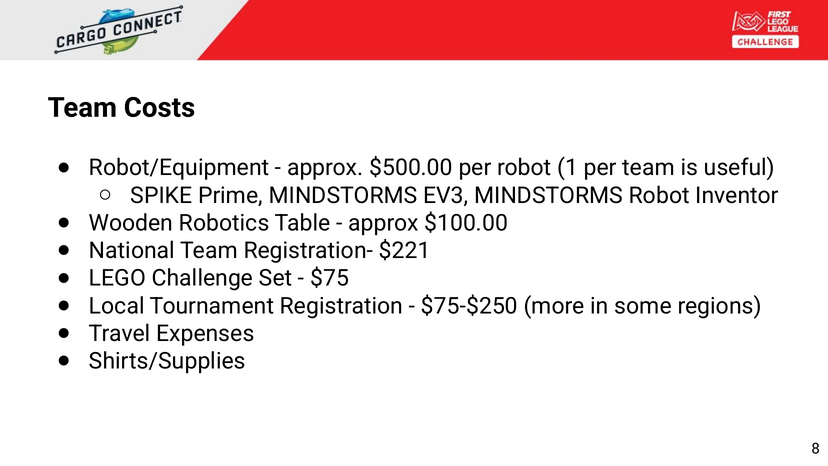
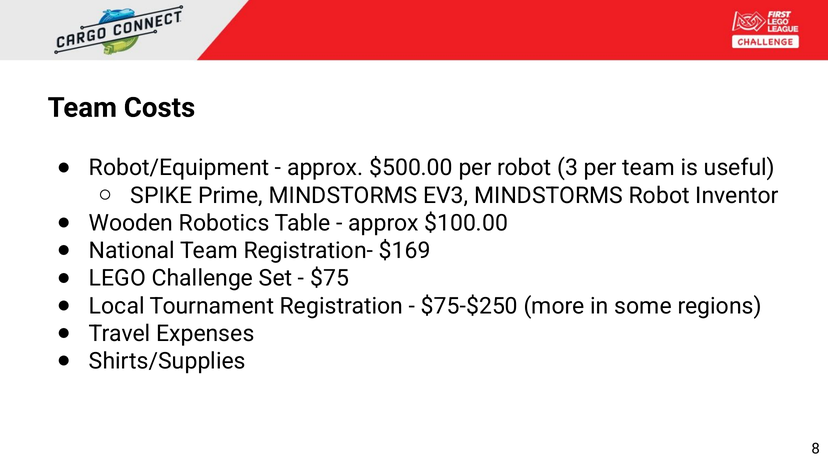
1: 1 -> 3
$221: $221 -> $169
